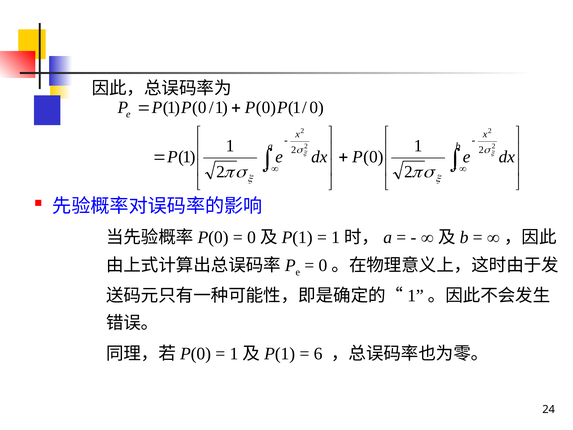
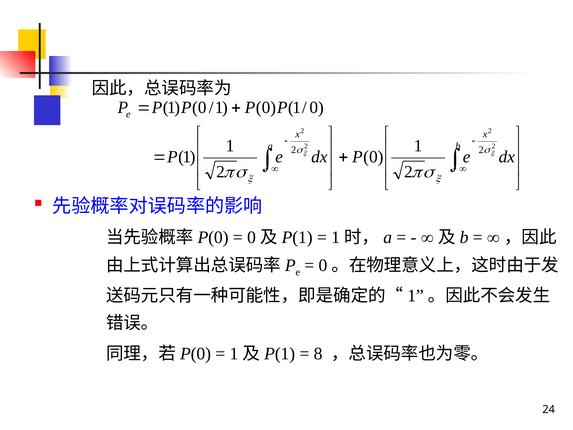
6: 6 -> 8
